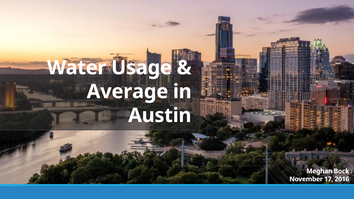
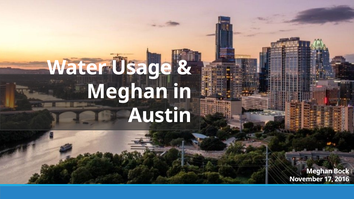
Average at (127, 92): Average -> Meghan
